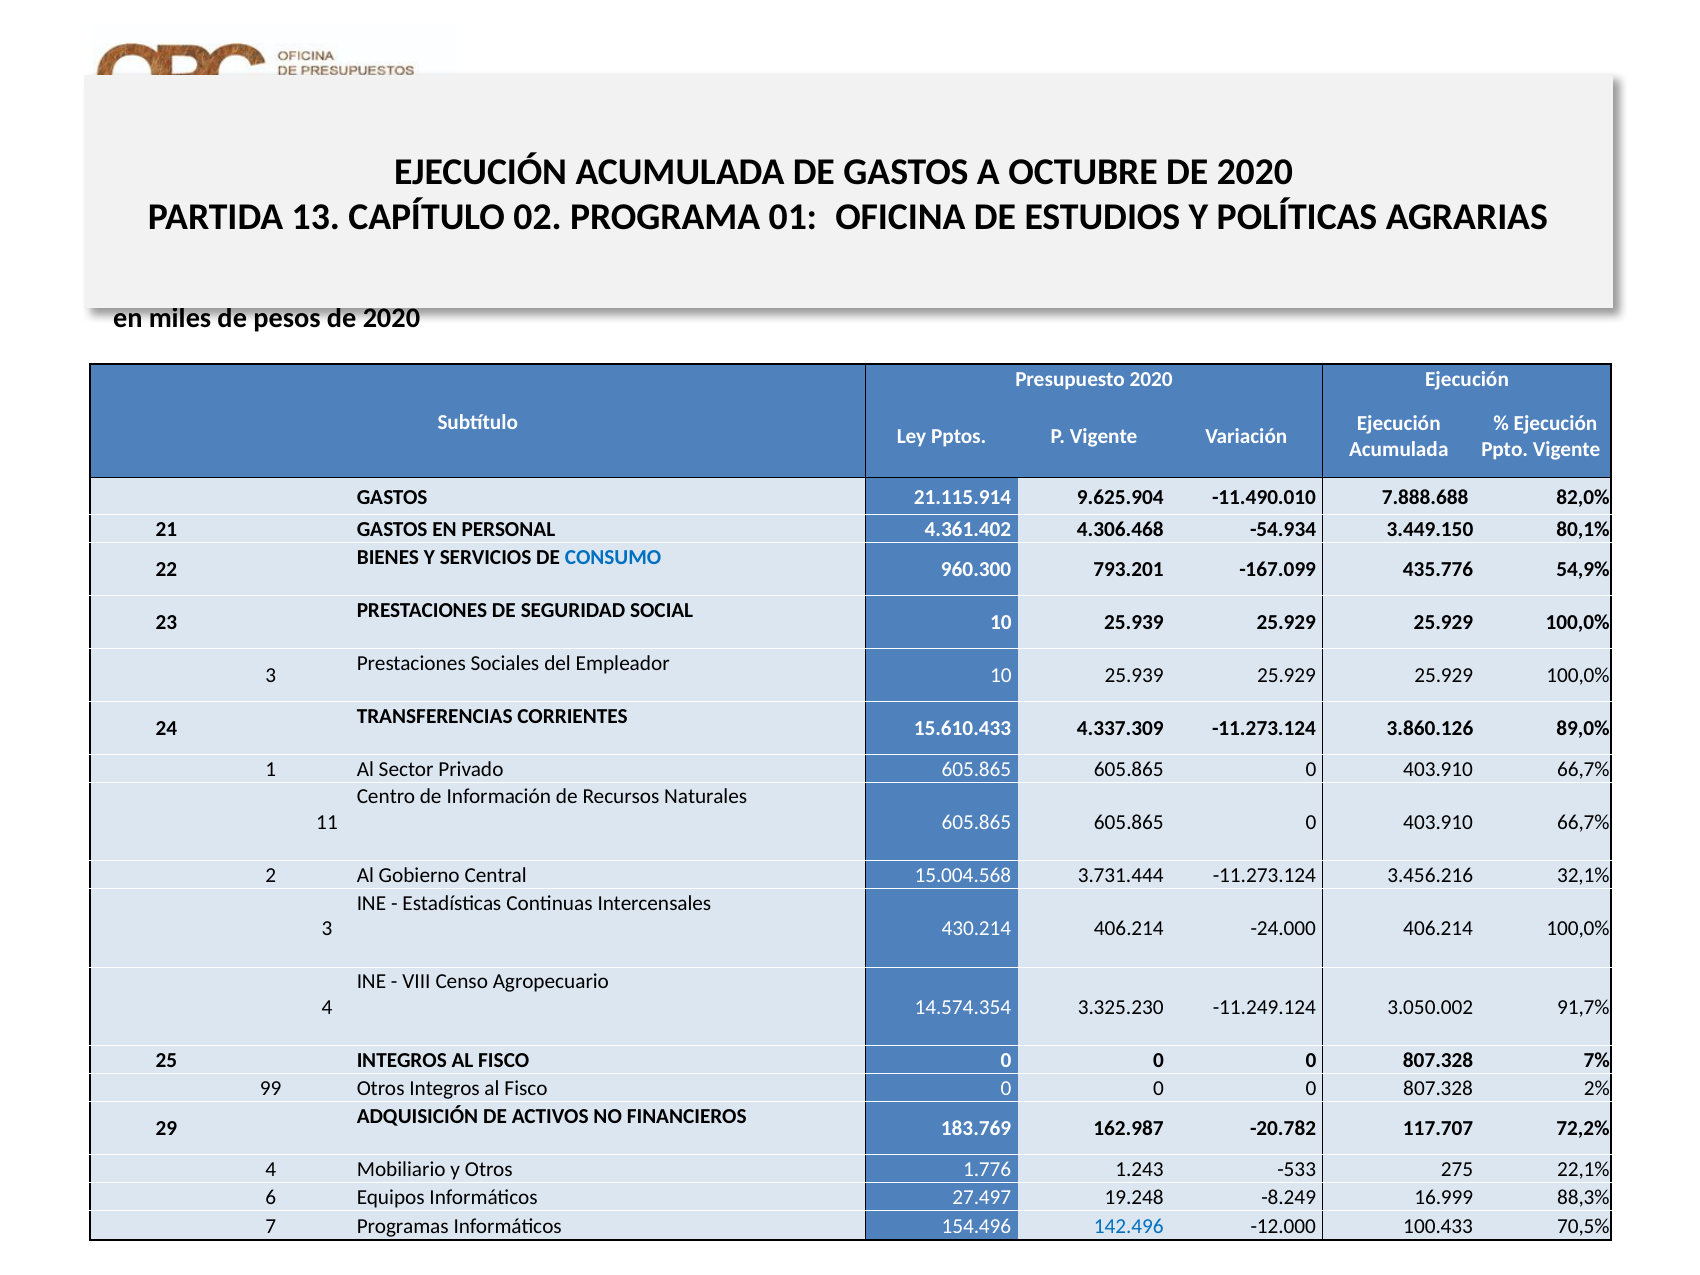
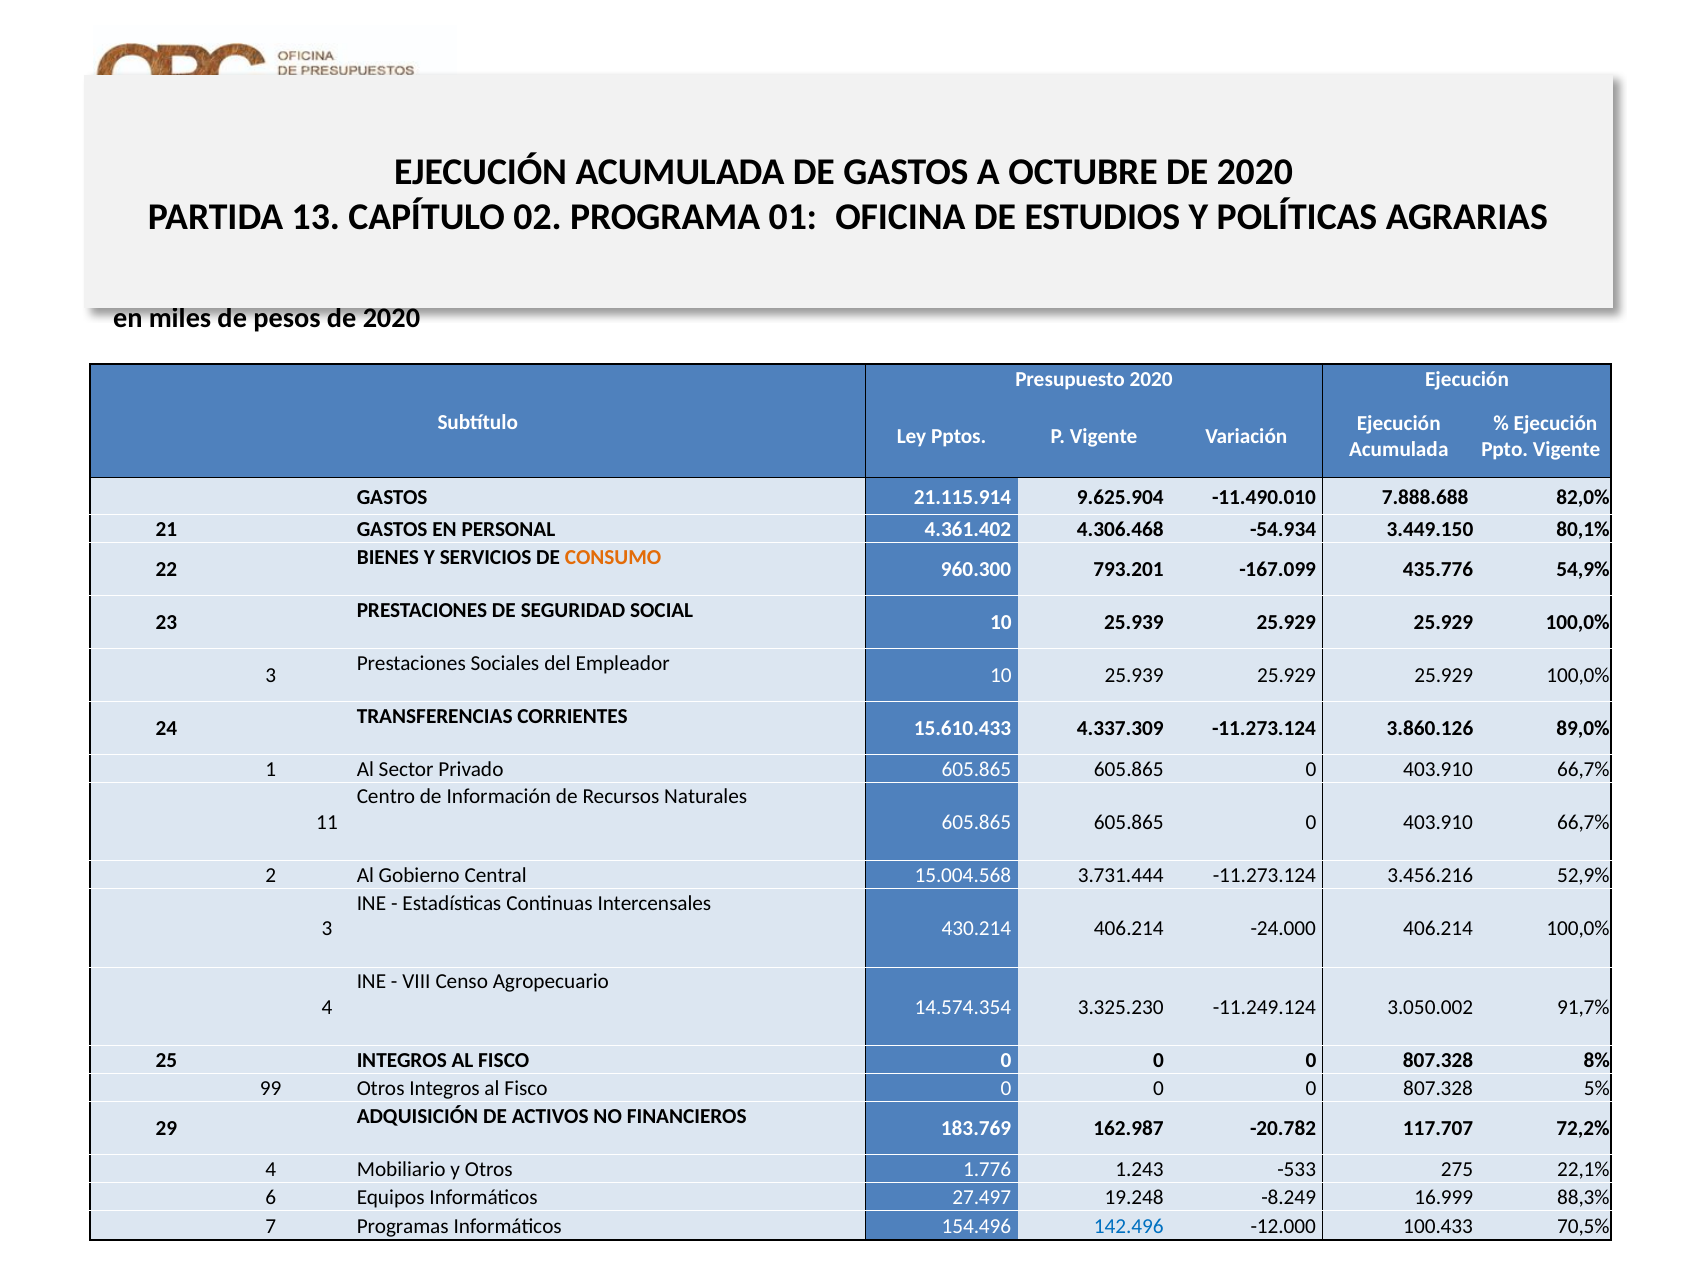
CONSUMO colour: blue -> orange
32,1%: 32,1% -> 52,9%
7%: 7% -> 8%
2%: 2% -> 5%
